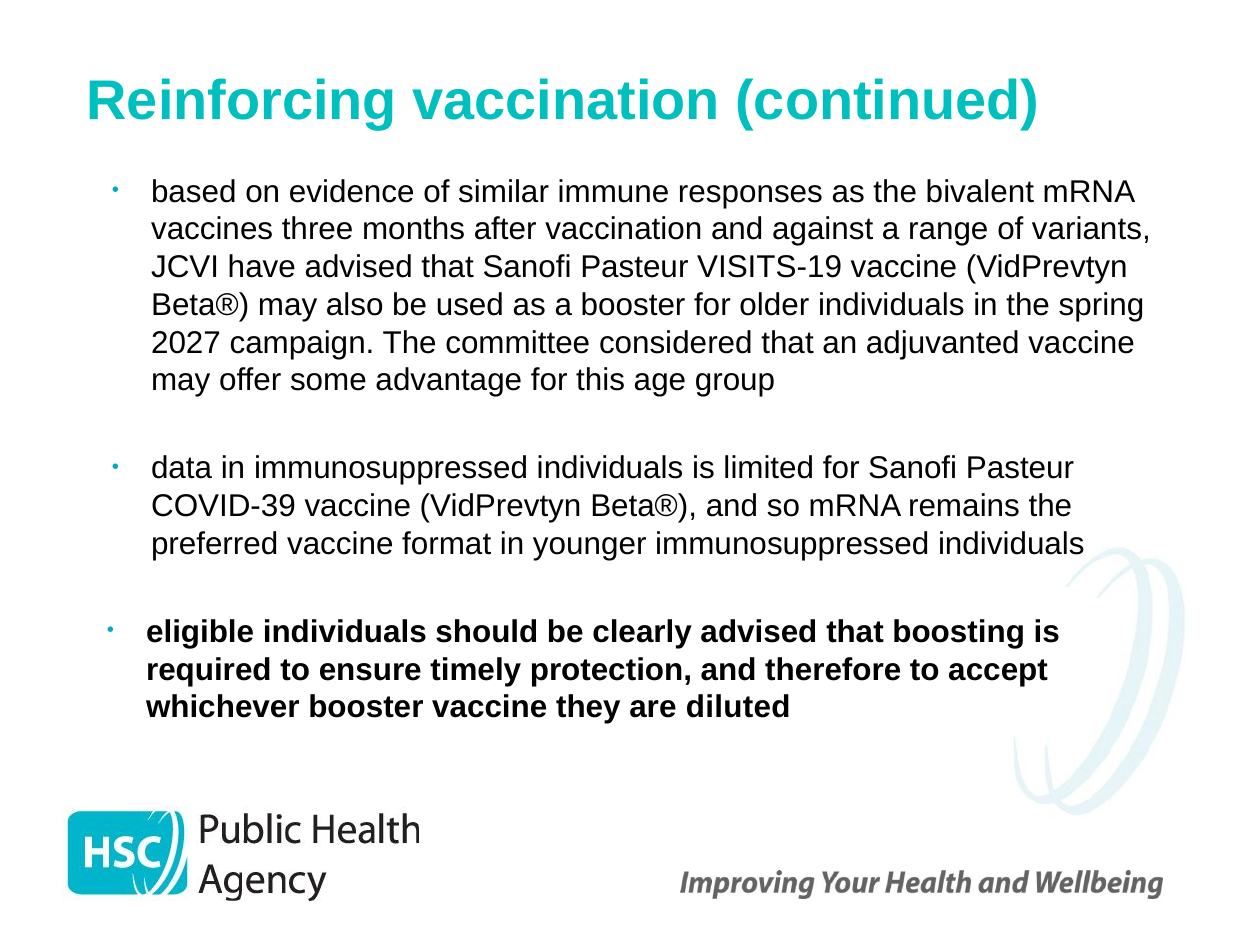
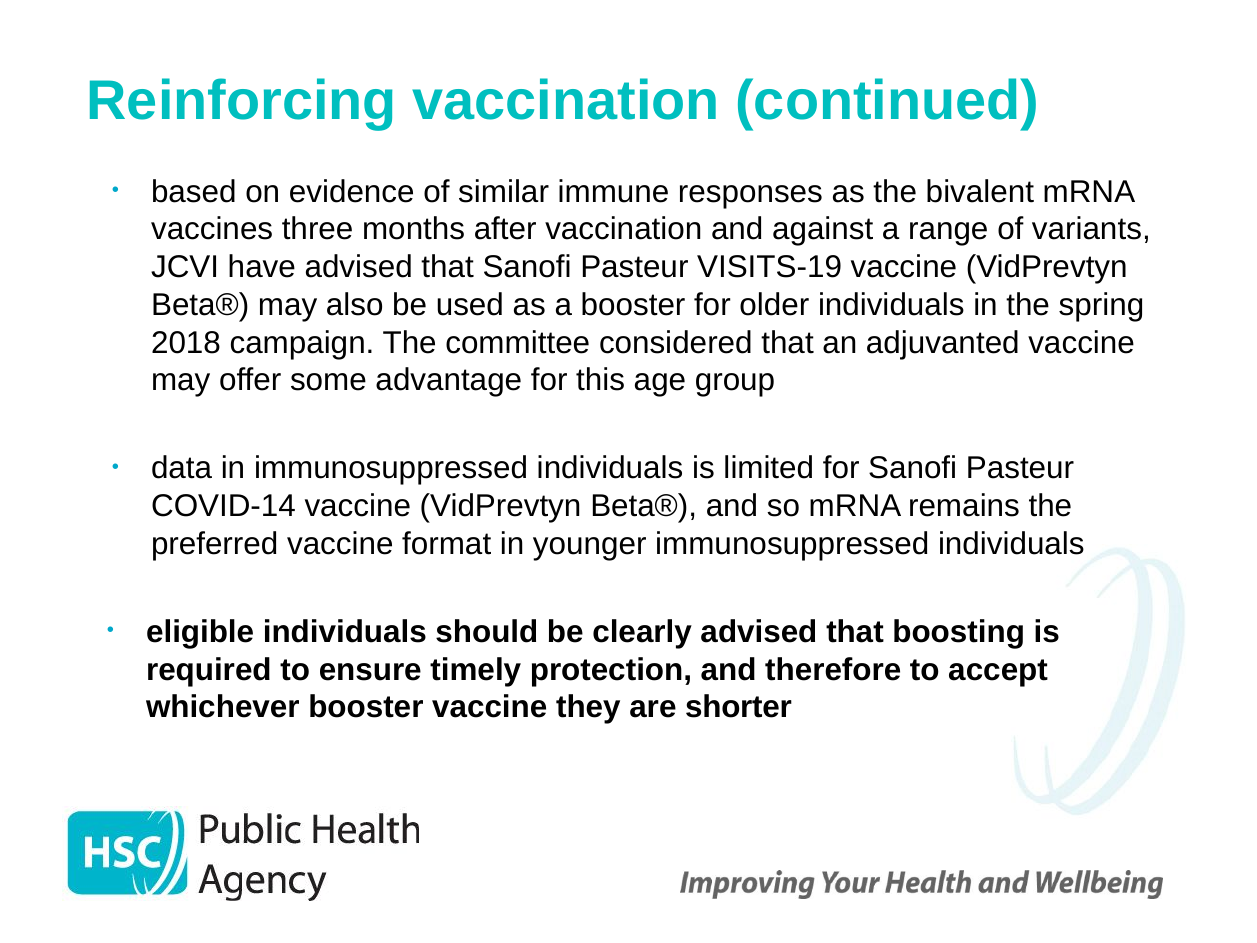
2027: 2027 -> 2018
COVID-39: COVID-39 -> COVID-14
diluted: diluted -> shorter
